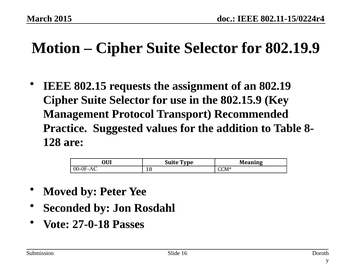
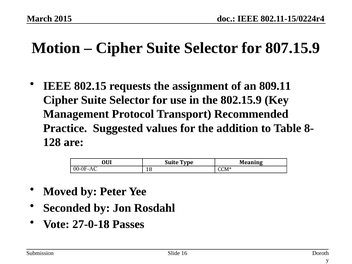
802.19.9: 802.19.9 -> 807.15.9
802.19: 802.19 -> 809.11
